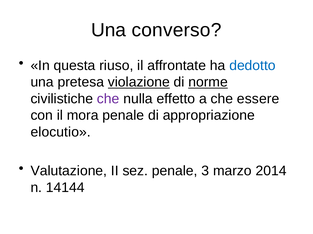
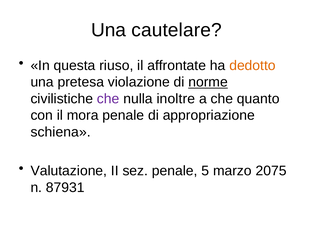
converso: converso -> cautelare
dedotto colour: blue -> orange
violazione underline: present -> none
effetto: effetto -> inoltre
essere: essere -> quanto
elocutio: elocutio -> schiena
3: 3 -> 5
2014: 2014 -> 2075
14144: 14144 -> 87931
